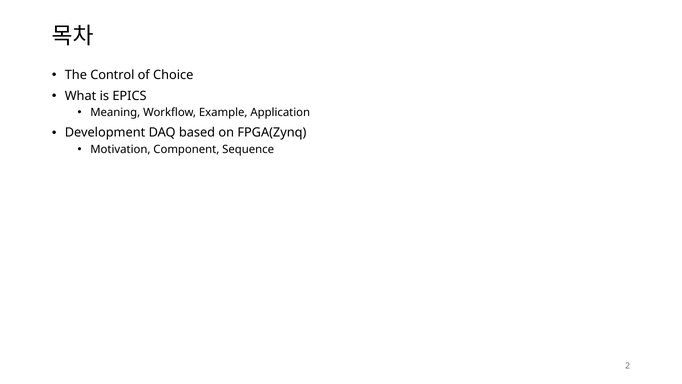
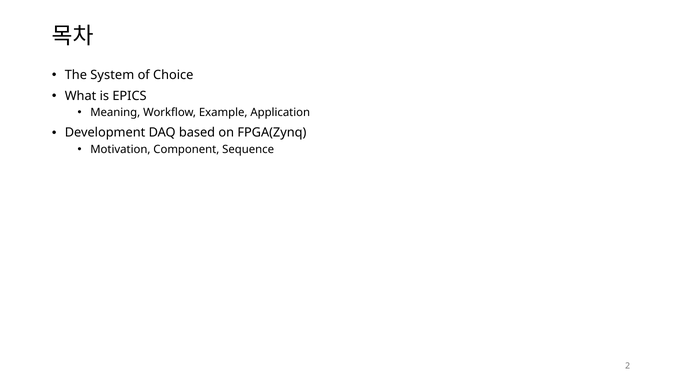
Control: Control -> System
